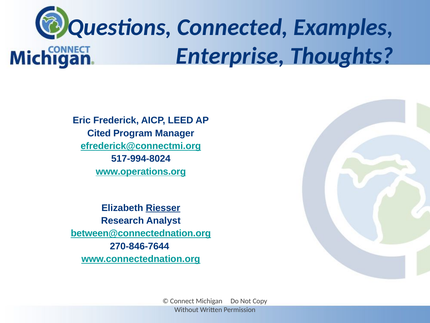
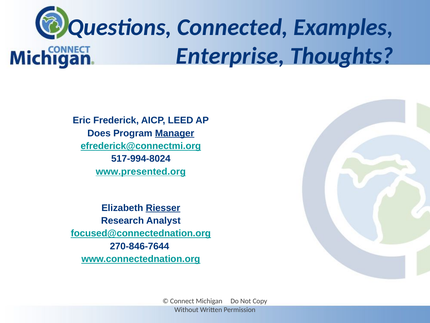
Cited: Cited -> Does
Manager underline: none -> present
www.operations.org: www.operations.org -> www.presented.org
between@connectednation.org: between@connectednation.org -> focused@connectednation.org
